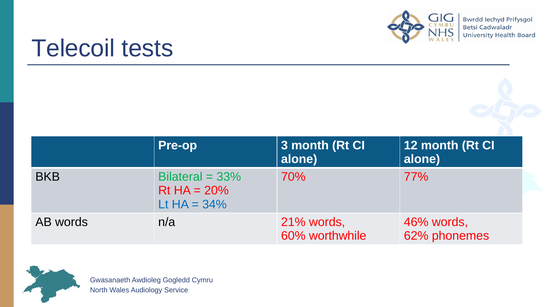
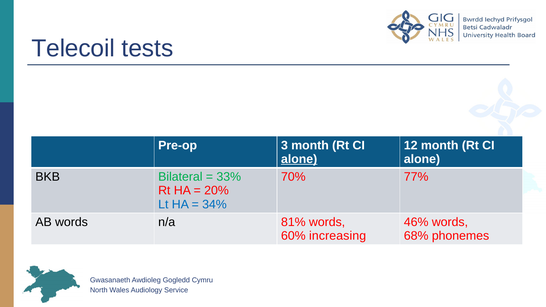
alone at (299, 159) underline: none -> present
21%: 21% -> 81%
worthwhile: worthwhile -> increasing
62%: 62% -> 68%
